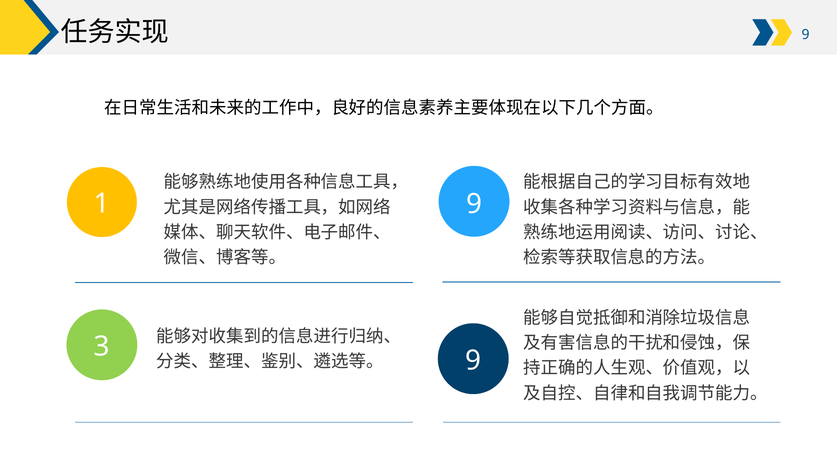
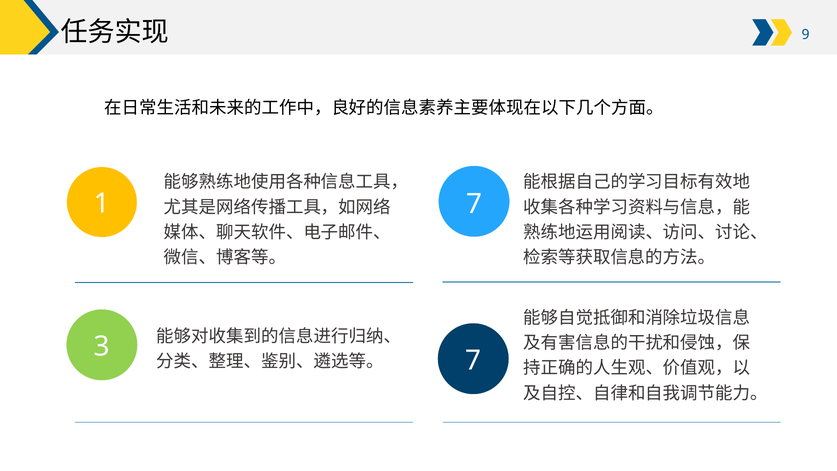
1 9: 9 -> 7
3 9: 9 -> 7
